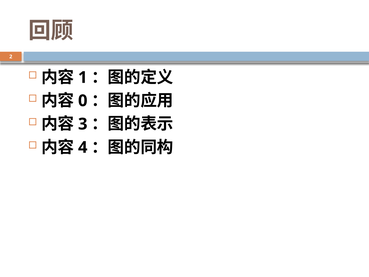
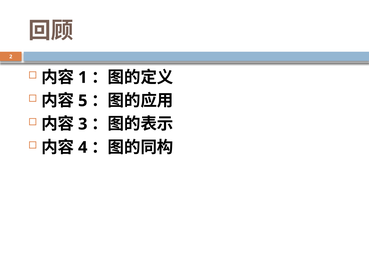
0: 0 -> 5
